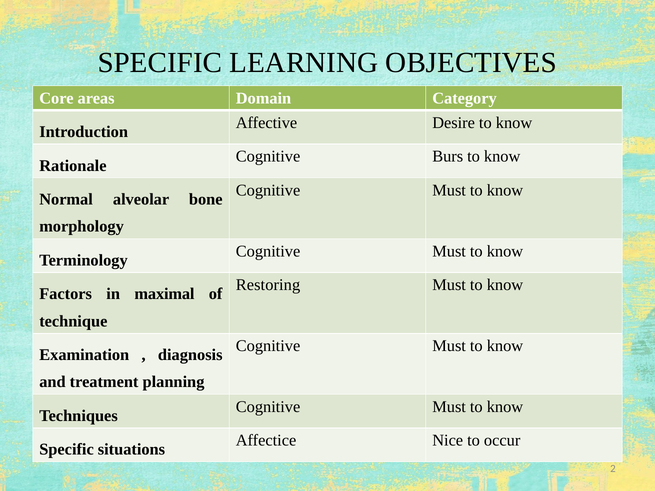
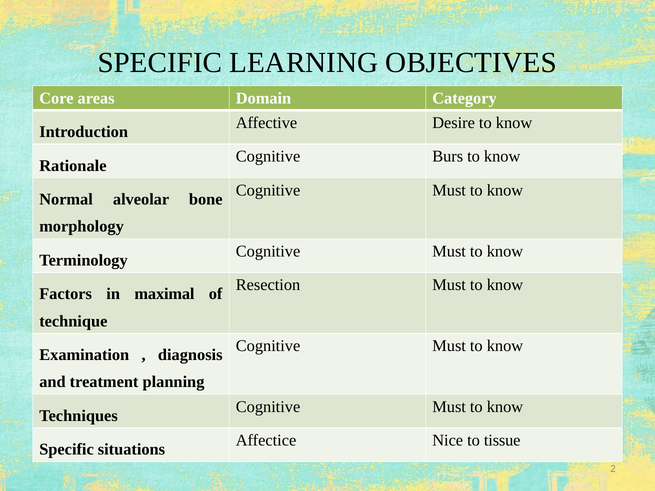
Restoring: Restoring -> Resection
occur: occur -> tissue
